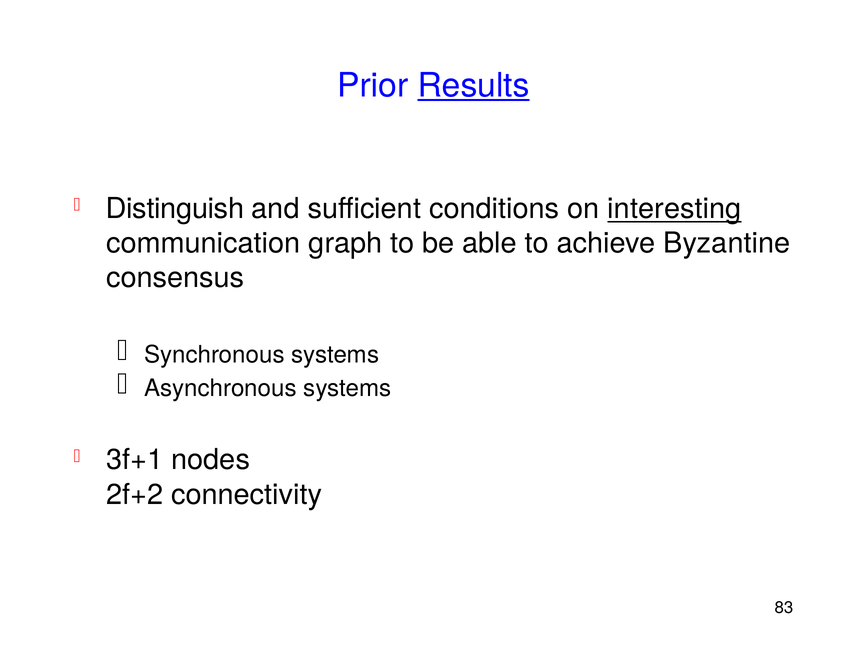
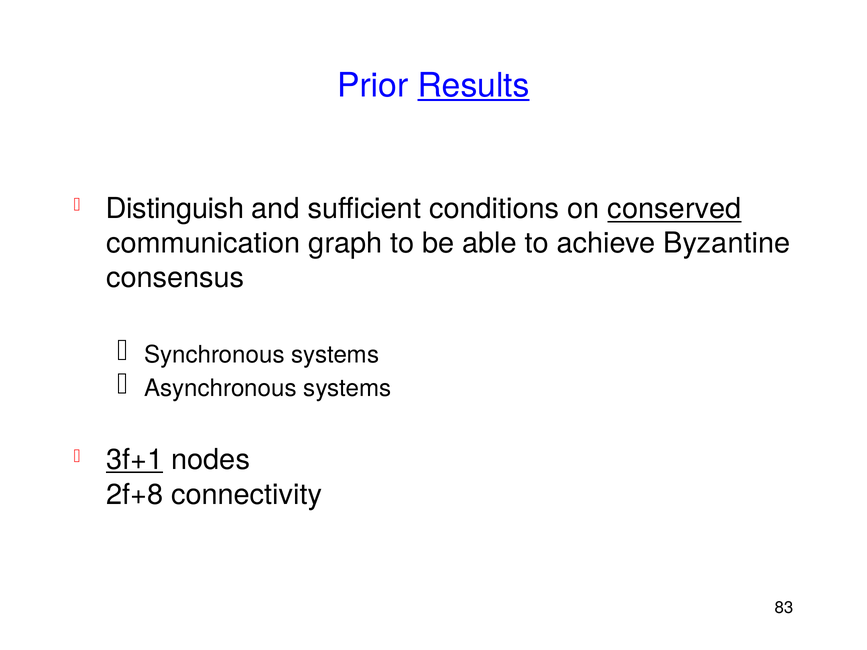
interesting: interesting -> conserved
3f+1 underline: none -> present
2f+2: 2f+2 -> 2f+8
